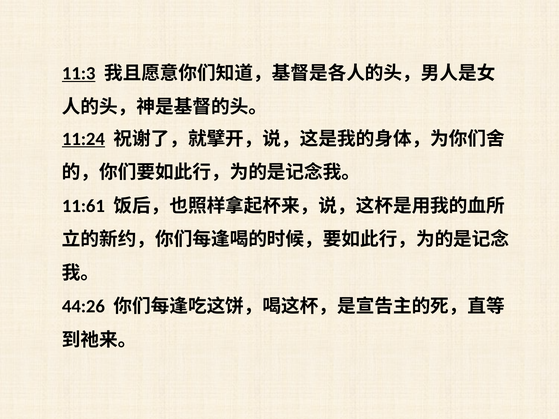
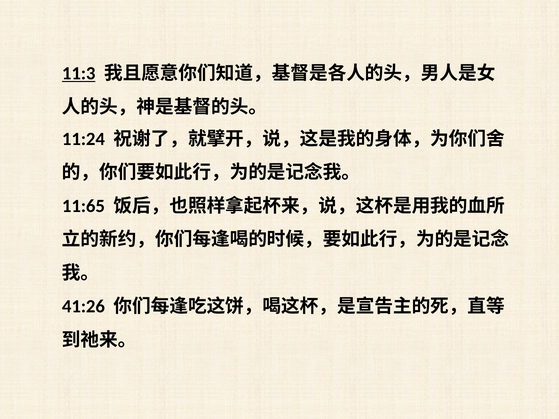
11:24 underline: present -> none
11:61: 11:61 -> 11:65
44:26: 44:26 -> 41:26
